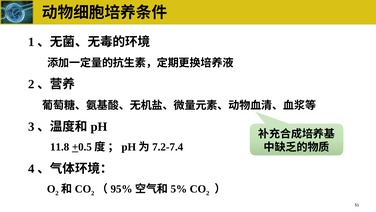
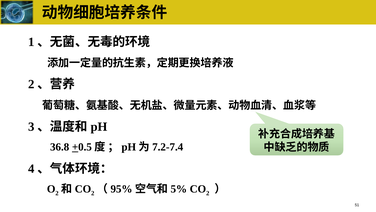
11.8: 11.8 -> 36.8
